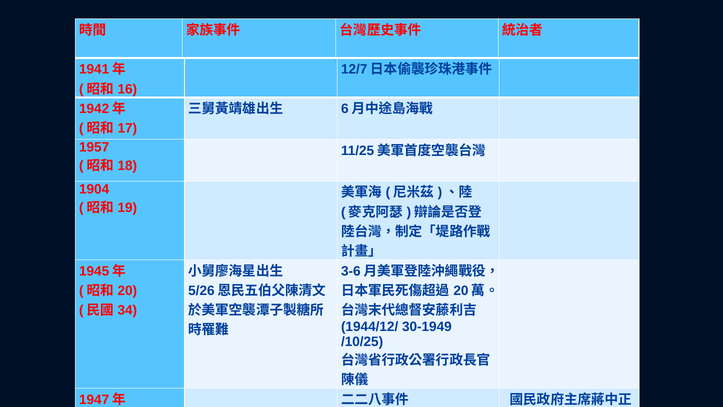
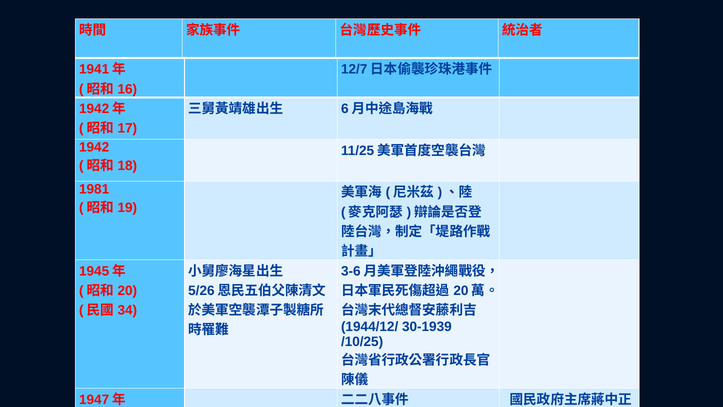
1957: 1957 -> 1942
1904: 1904 -> 1981
30-1949: 30-1949 -> 30-1939
